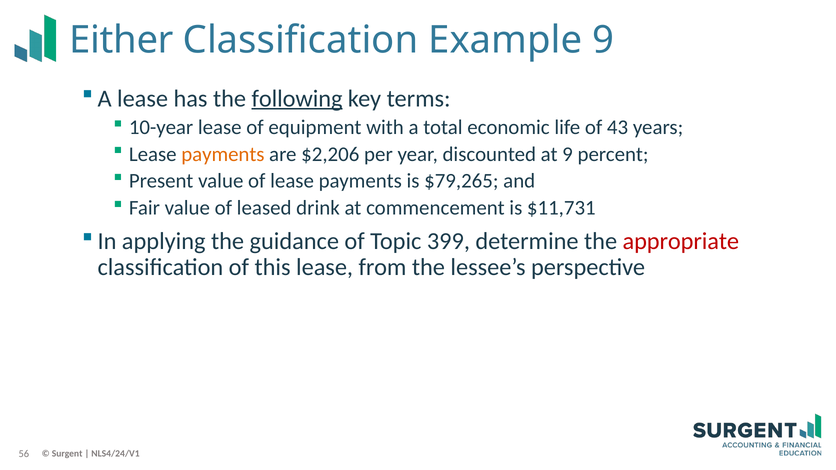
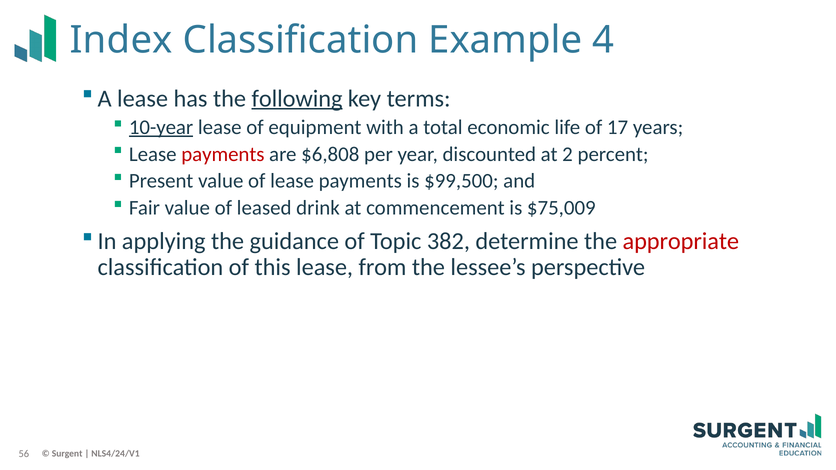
Either: Either -> Index
Example 9: 9 -> 4
10-year underline: none -> present
43: 43 -> 17
payments at (223, 154) colour: orange -> red
$2,206: $2,206 -> $6,808
at 9: 9 -> 2
$79,265: $79,265 -> $99,500
$11,731: $11,731 -> $75,009
399: 399 -> 382
